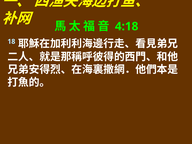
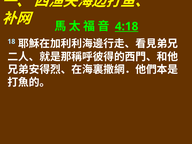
4:18 underline: none -> present
